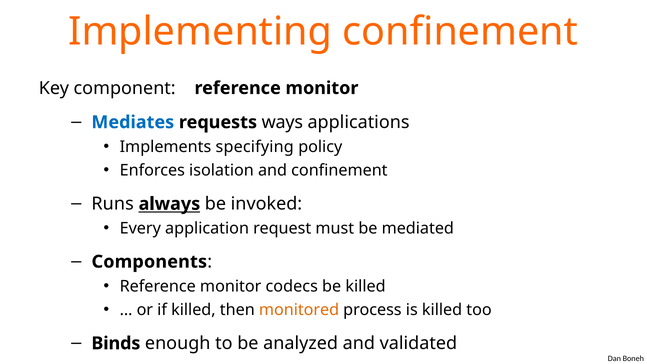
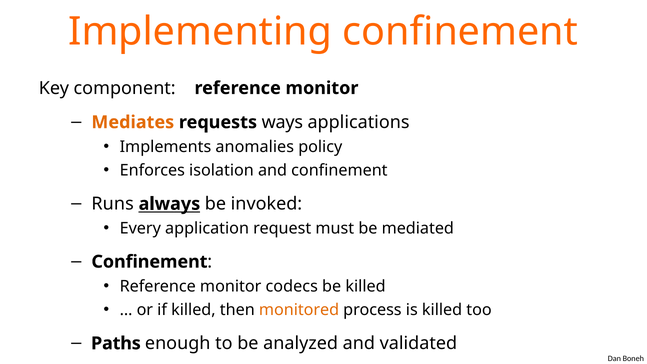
Mediates colour: blue -> orange
specifying: specifying -> anomalies
Components at (149, 262): Components -> Confinement
Binds: Binds -> Paths
